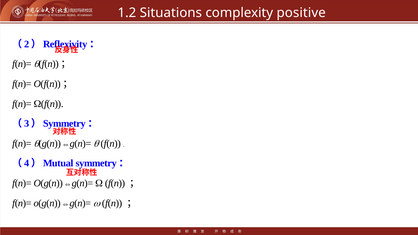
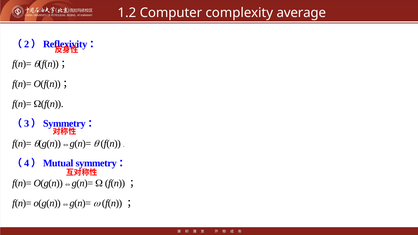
Situations: Situations -> Computer
positive: positive -> average
